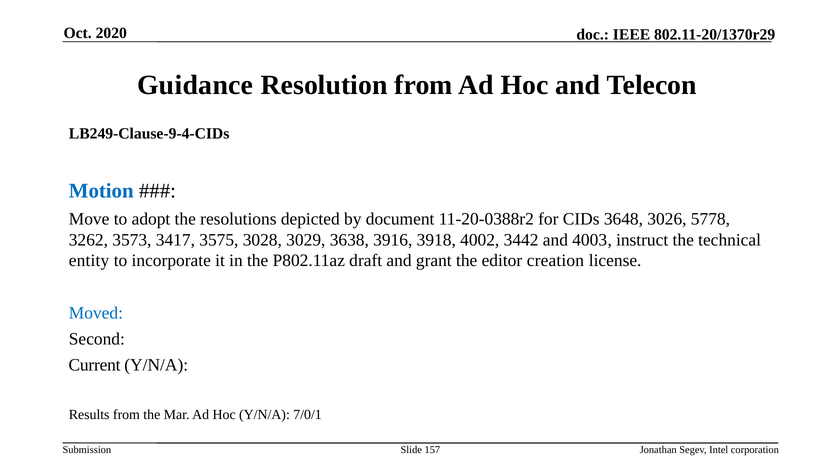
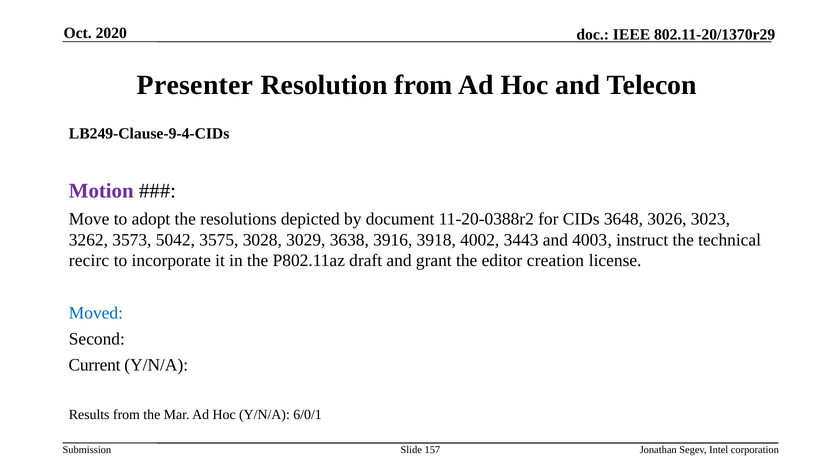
Guidance: Guidance -> Presenter
Motion colour: blue -> purple
5778: 5778 -> 3023
3417: 3417 -> 5042
3442: 3442 -> 3443
entity: entity -> recirc
7/0/1: 7/0/1 -> 6/0/1
